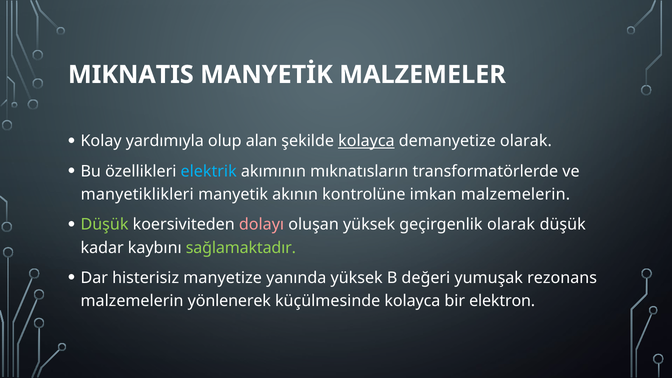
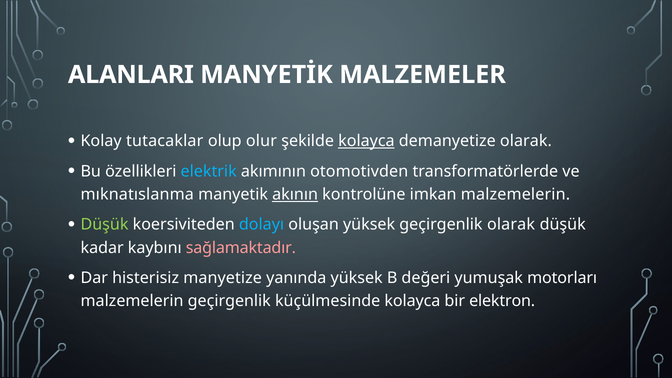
MIKNATIS: MIKNATIS -> ALANLARI
yardımıyla: yardımıyla -> tutacaklar
alan: alan -> olur
mıknatısların: mıknatısların -> otomotivden
manyetiklikleri: manyetiklikleri -> mıknatıslanma
akının underline: none -> present
dolayı colour: pink -> light blue
sağlamaktadır colour: light green -> pink
rezonans: rezonans -> motorları
malzemelerin yönlenerek: yönlenerek -> geçirgenlik
